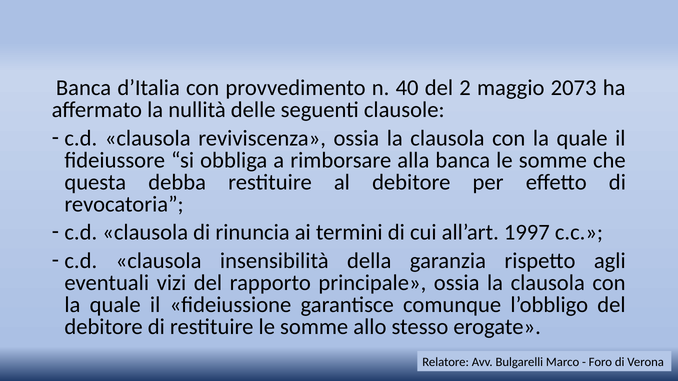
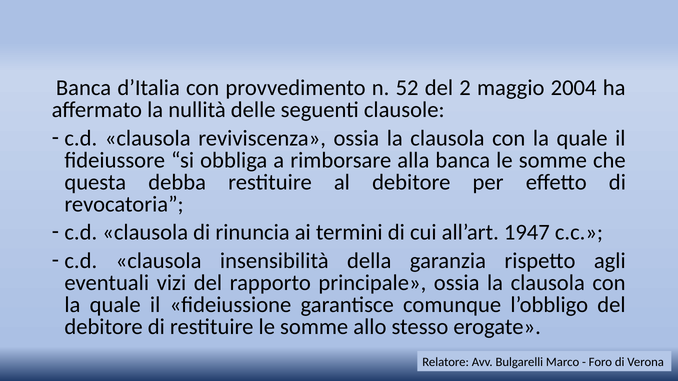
40: 40 -> 52
2073: 2073 -> 2004
1997: 1997 -> 1947
